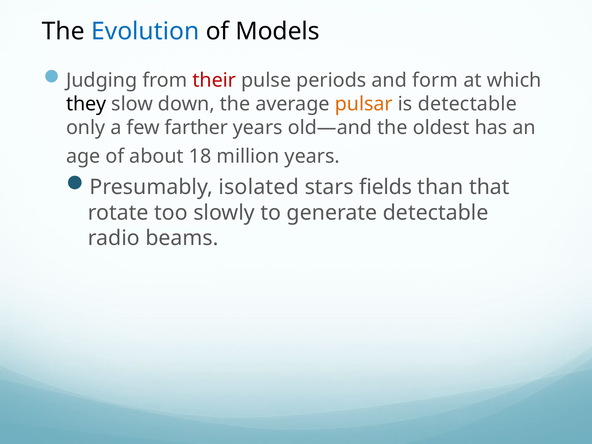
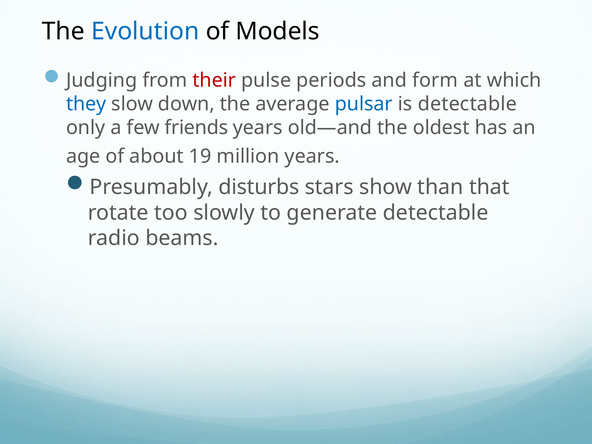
they colour: black -> blue
pulsar colour: orange -> blue
farther: farther -> friends
18: 18 -> 19
isolated: isolated -> disturbs
fields: fields -> show
